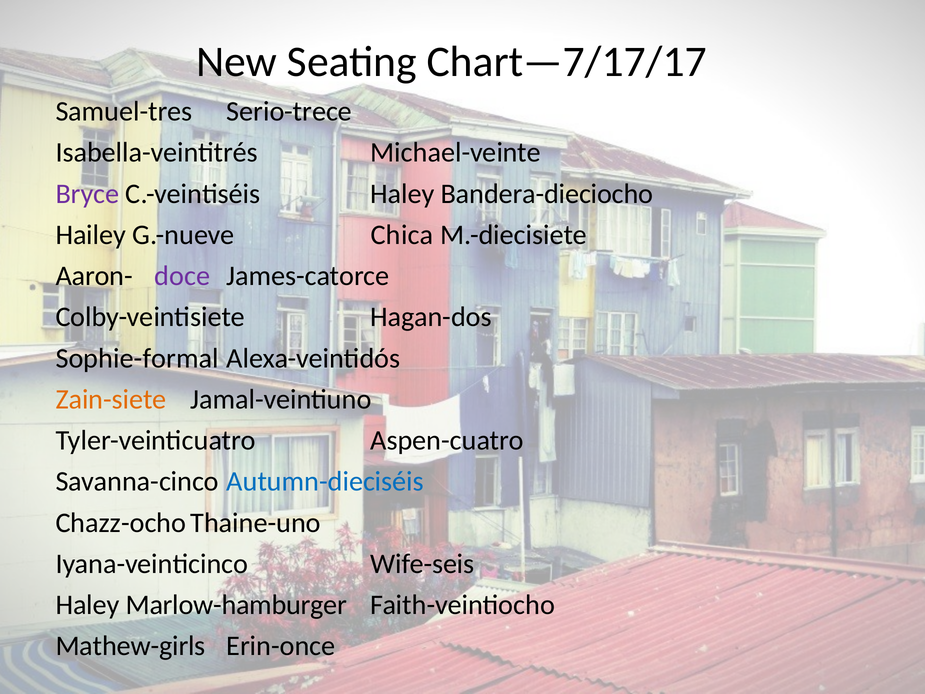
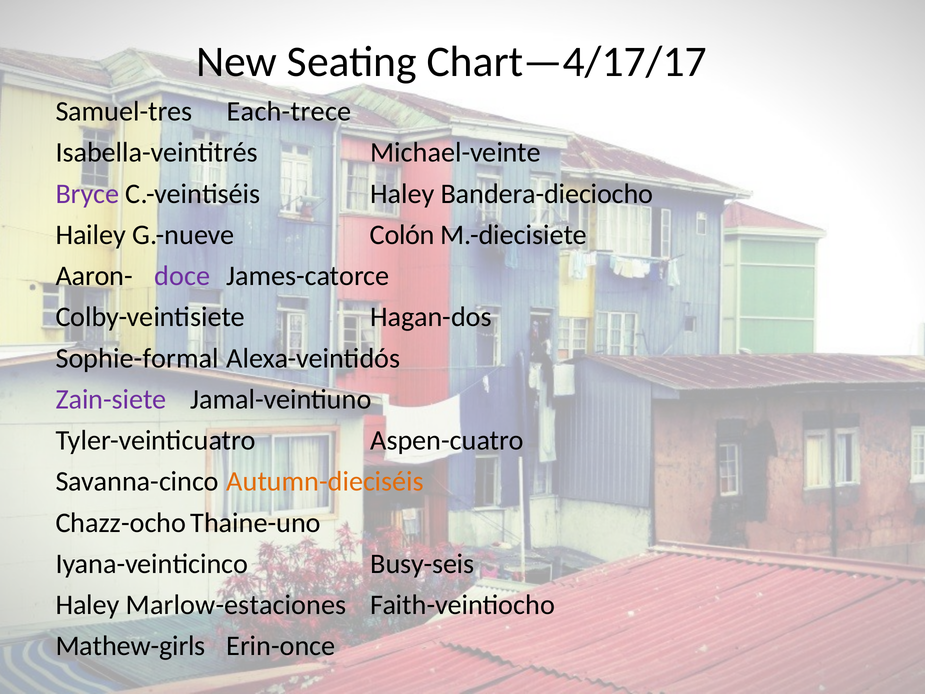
Chart—7/17/17: Chart—7/17/17 -> Chart—4/17/17
Serio-trece: Serio-trece -> Each-trece
Chica: Chica -> Colón
Zain-siete colour: orange -> purple
Autumn-dieciséis colour: blue -> orange
Wife-seis: Wife-seis -> Busy-seis
Marlow-hamburger: Marlow-hamburger -> Marlow-estaciones
